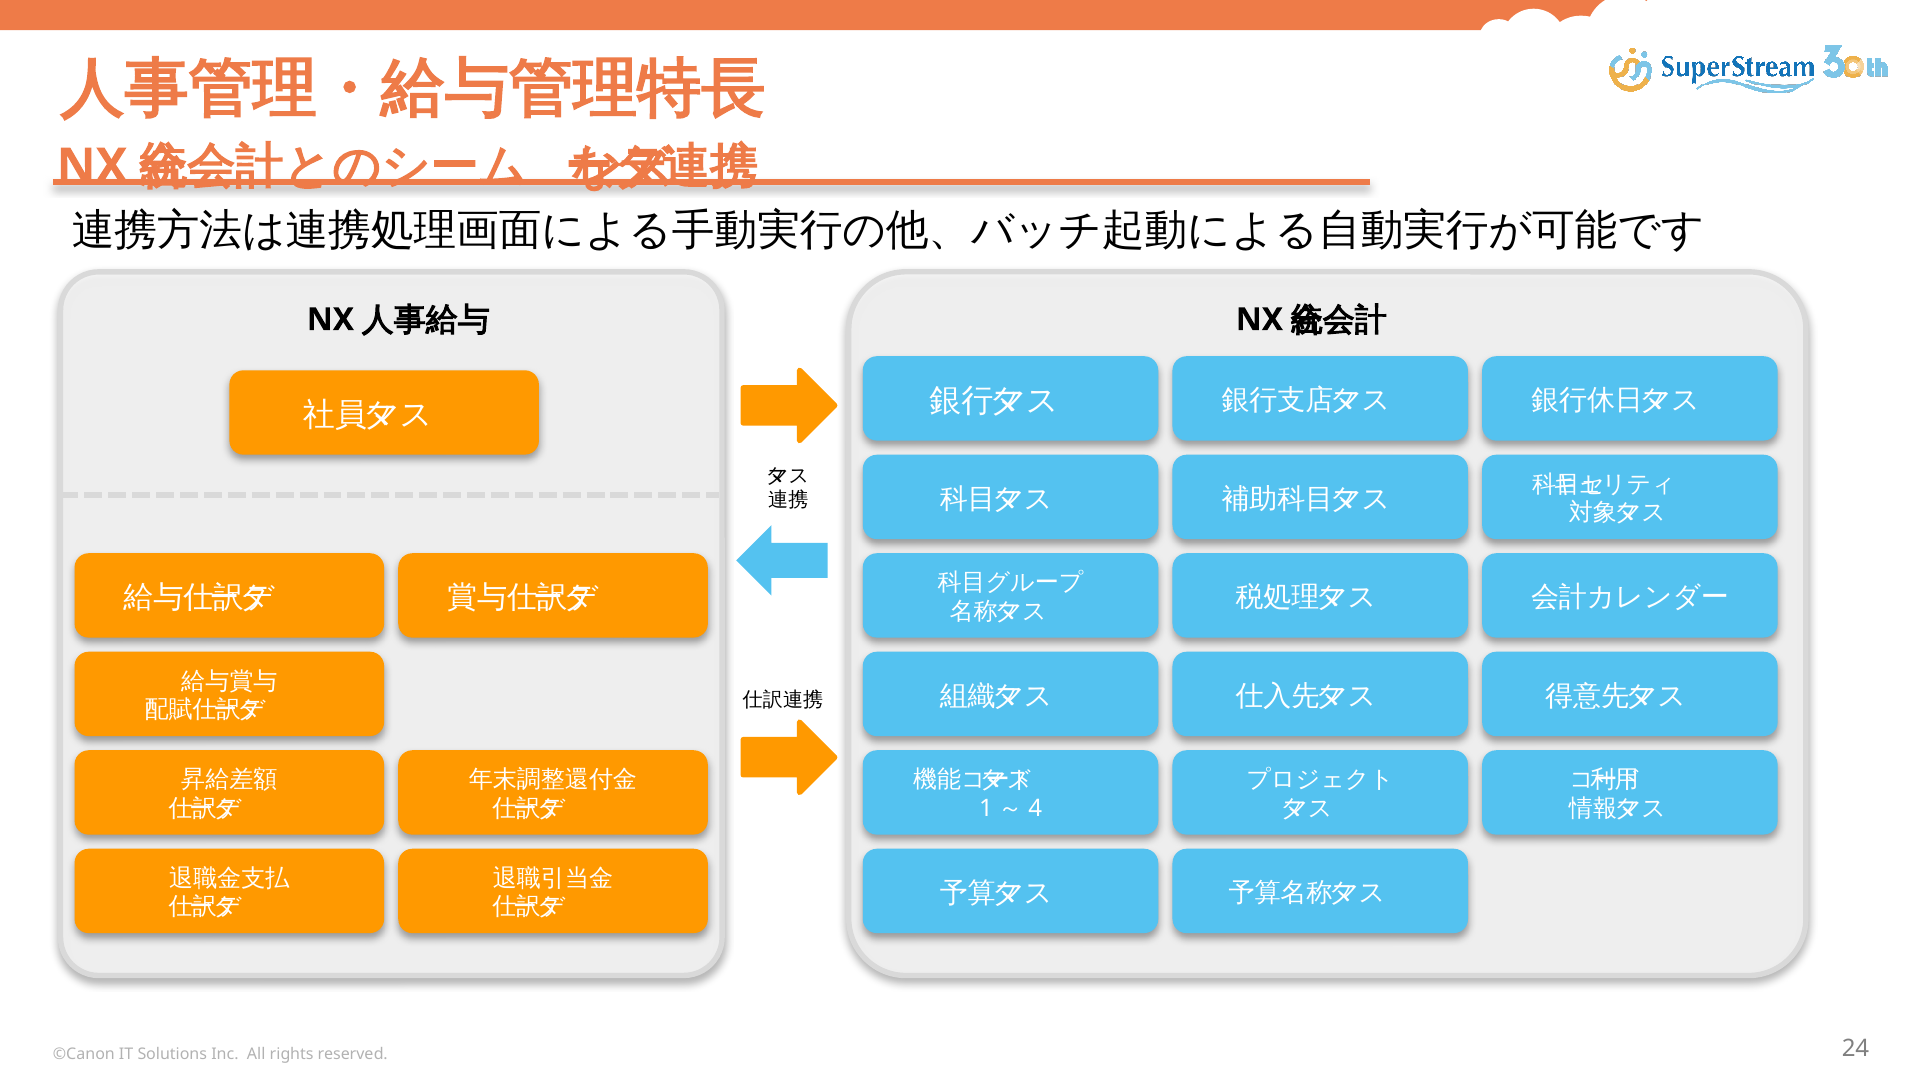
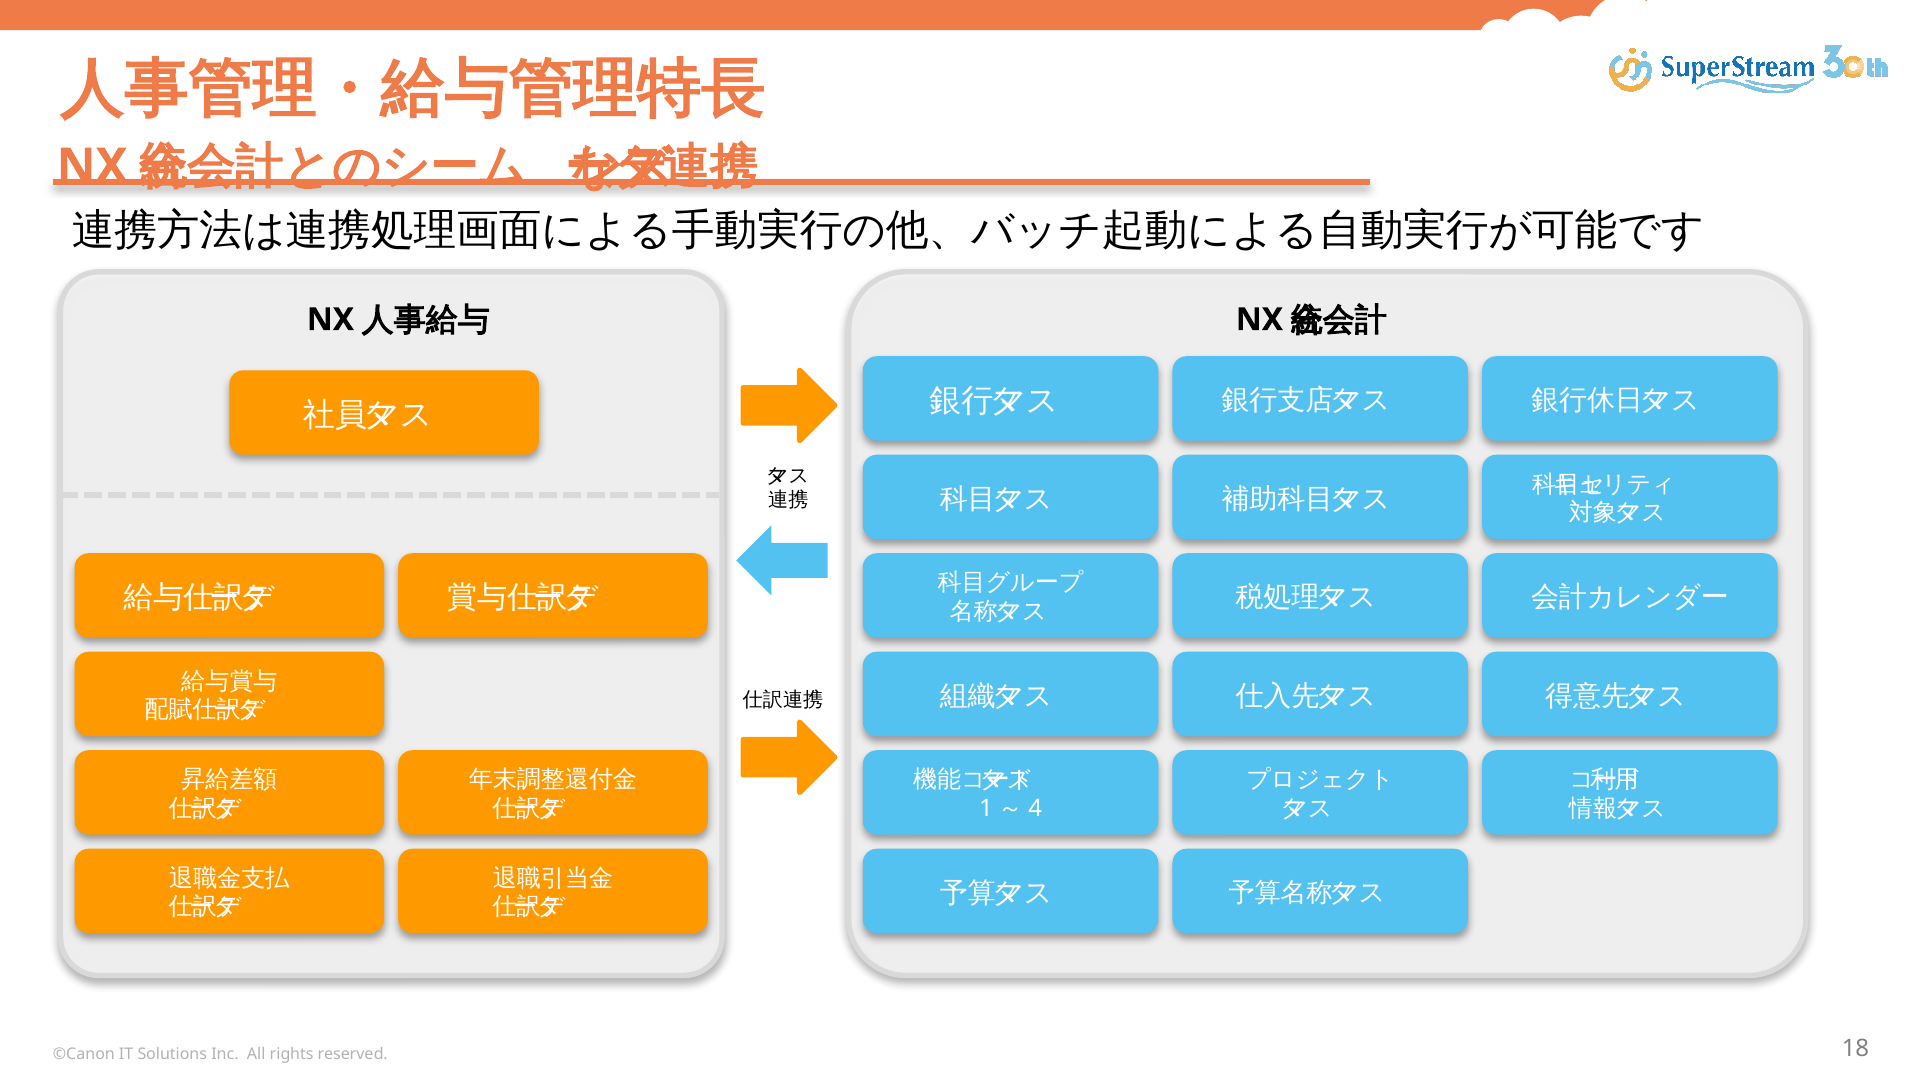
24: 24 -> 18
